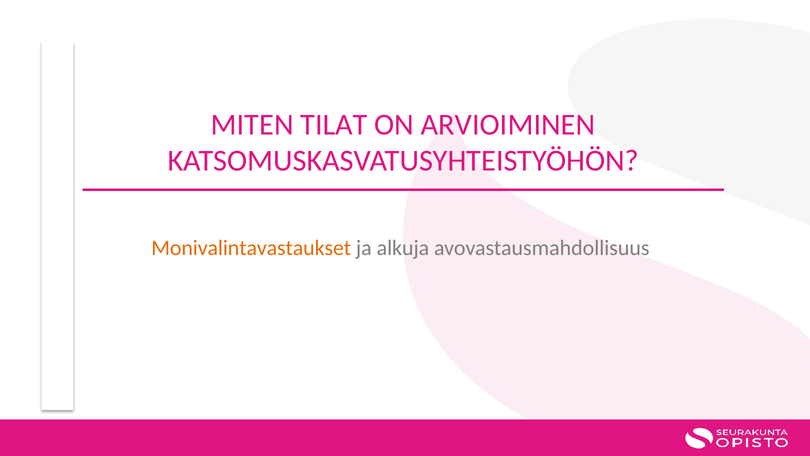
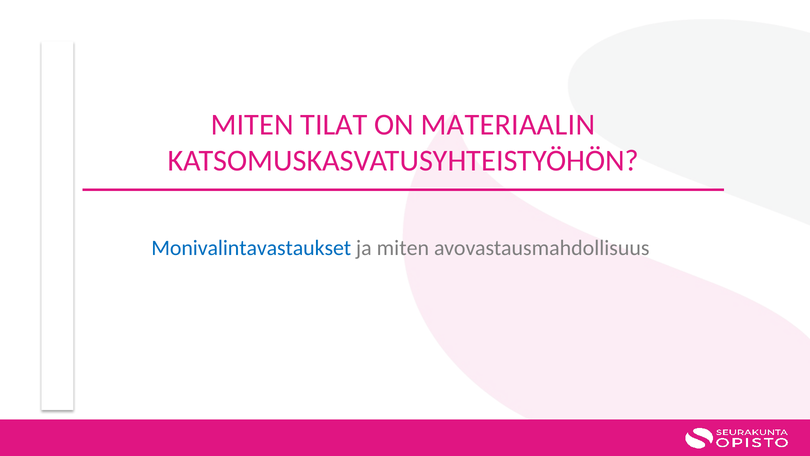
ARVIOIMINEN: ARVIOIMINEN -> MATERIAALIN
Monivalintavastaukset colour: orange -> blue
ja alkuja: alkuja -> miten
